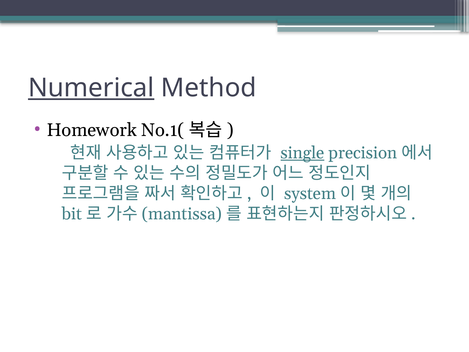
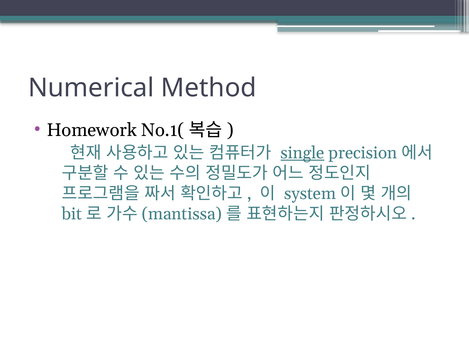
Numerical underline: present -> none
